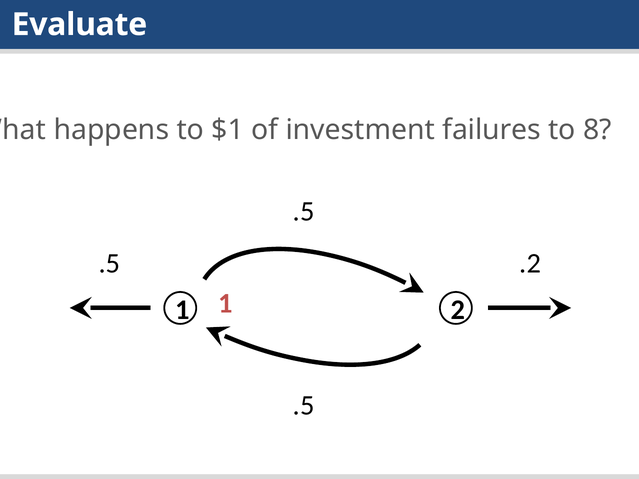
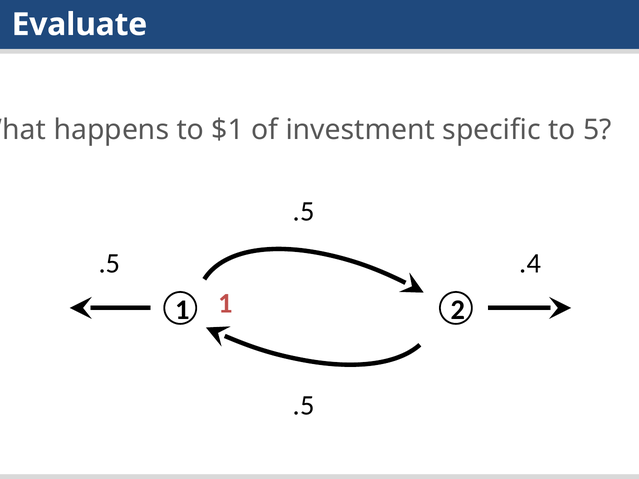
failures: failures -> specific
8: 8 -> 5
.2: .2 -> .4
